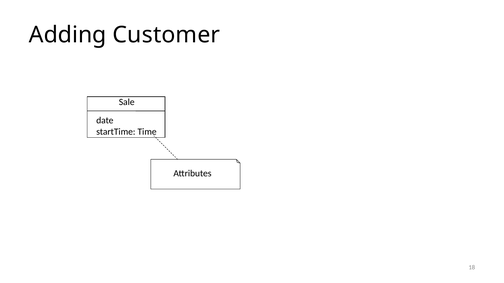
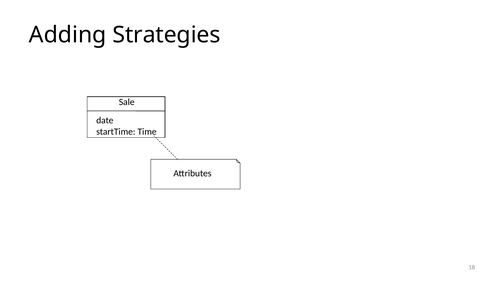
Customer: Customer -> Strategies
